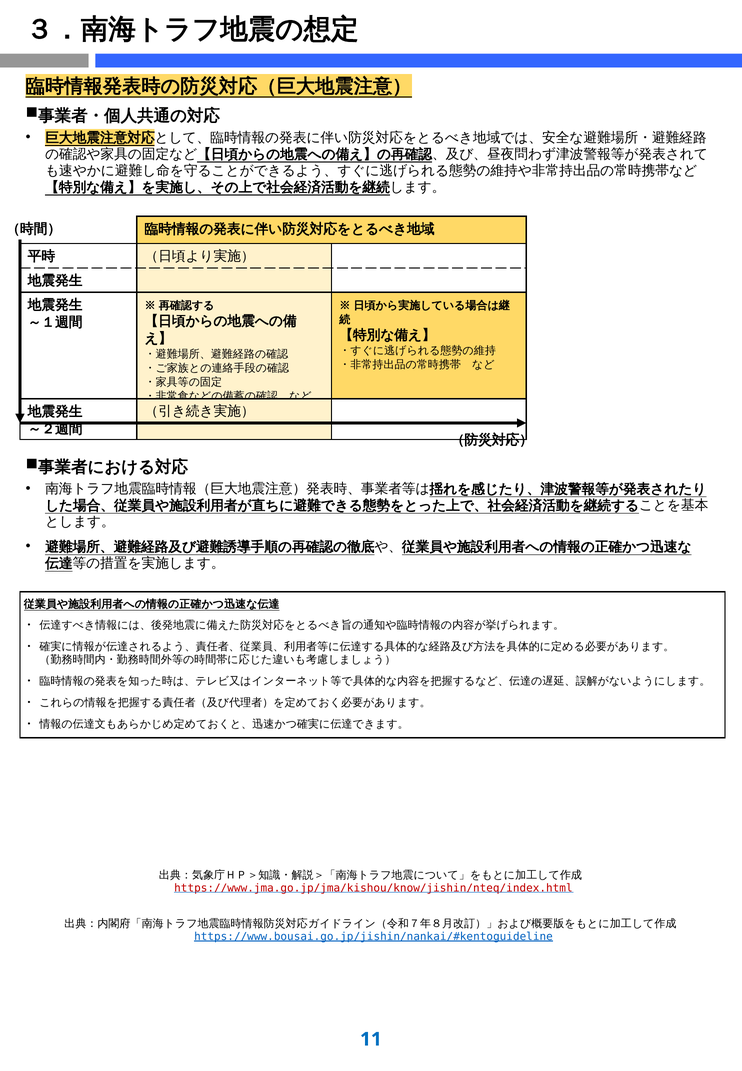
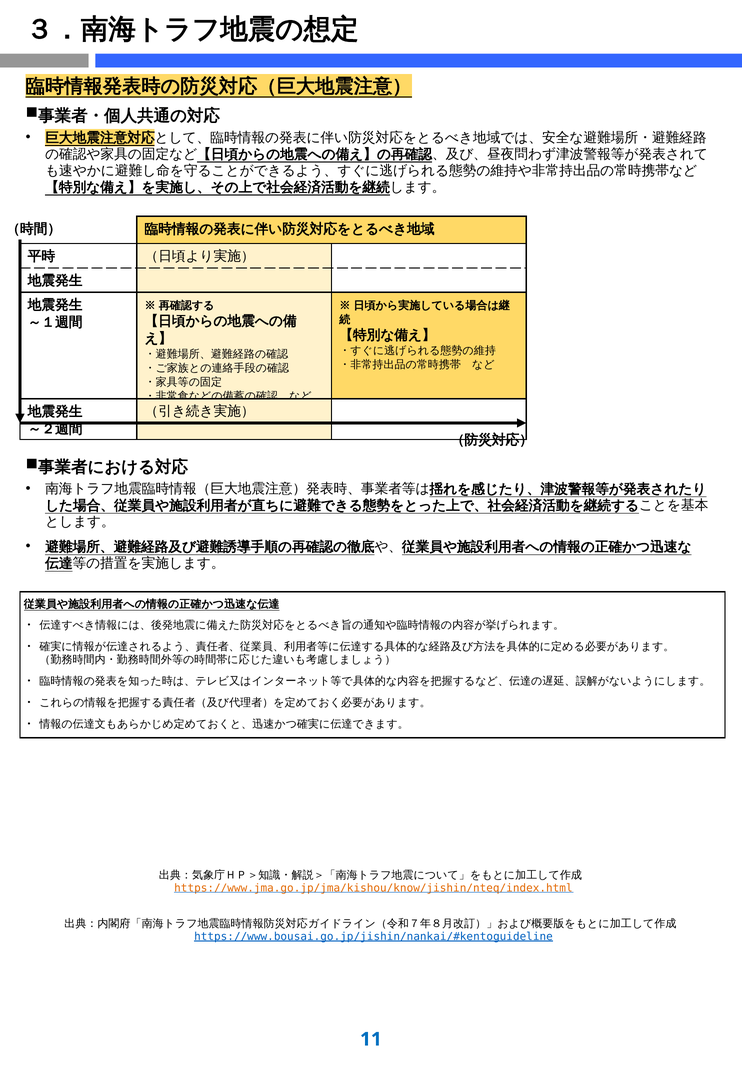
https://www.jma.go.jp/jma/kishou/know/jishin/nteq/index.html colour: red -> orange
